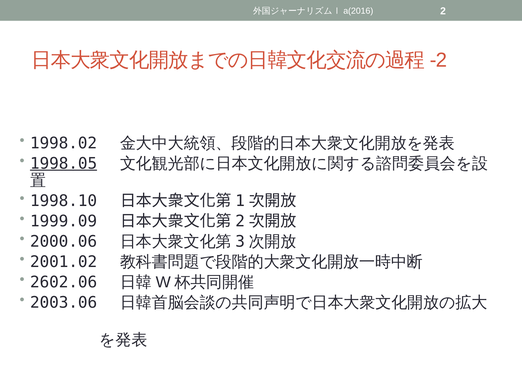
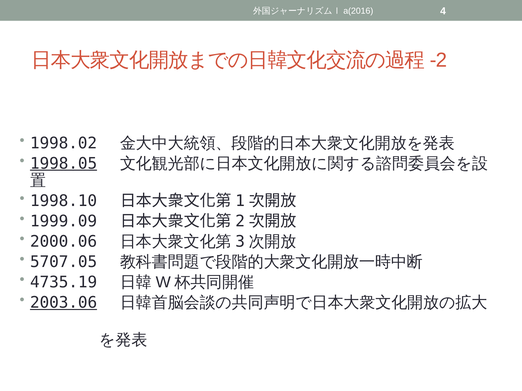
2: 2 -> 4
2001.02: 2001.02 -> 5707.05
2602.06: 2602.06 -> 4735.19
2003.06 underline: none -> present
